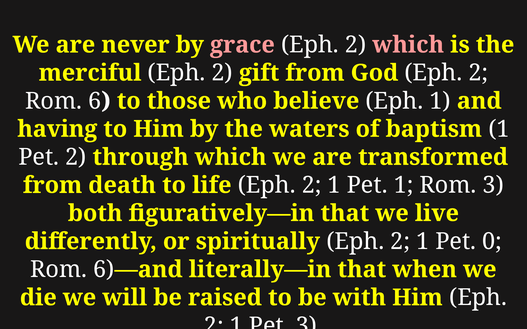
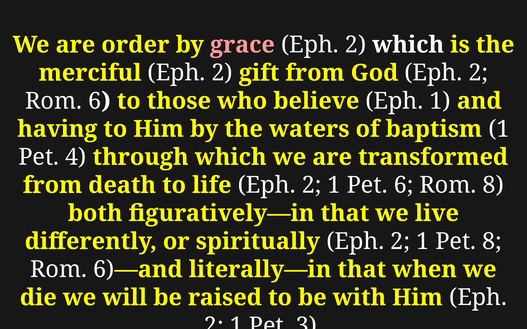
never: never -> order
which at (408, 45) colour: pink -> white
Pet 2: 2 -> 4
Pet 1: 1 -> 6
Rom 3: 3 -> 8
Pet 0: 0 -> 8
